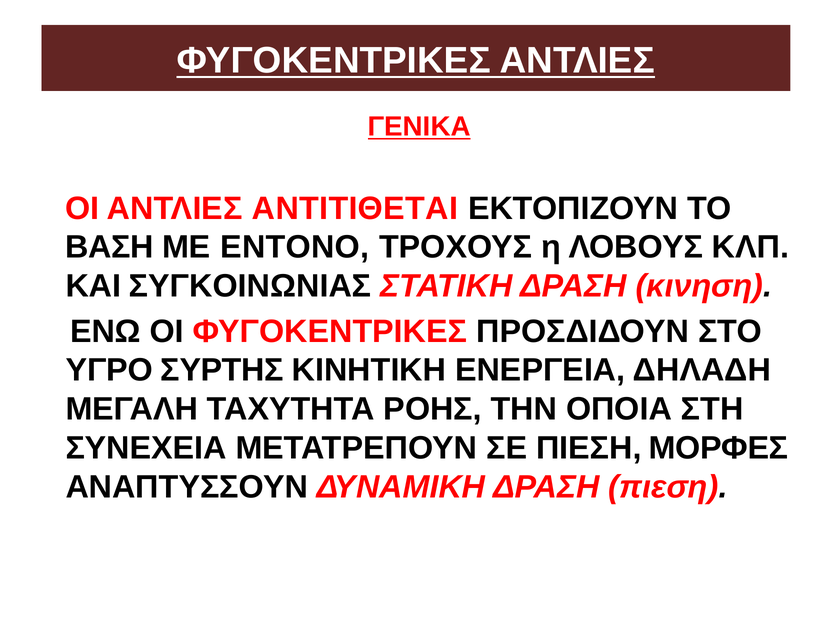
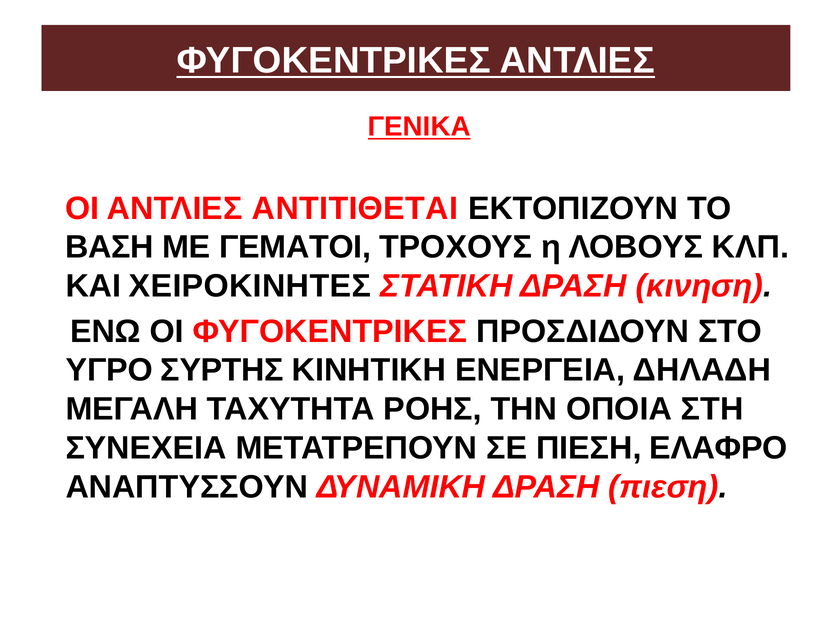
ΕΝΤΟΝΟ: ΕΝΤΟΝΟ -> ΓΕΜΑΤΟΙ
ΣΥΓΚΟΙΝΩΝΙΑΣ: ΣΥΓΚΟΙΝΩΝΙΑΣ -> ΧΕΙΡΟΚΙΝΗΤΕΣ
ΜΟΡΦΕΣ: ΜΟΡΦΕΣ -> ΕΛΑΦΡΟ
